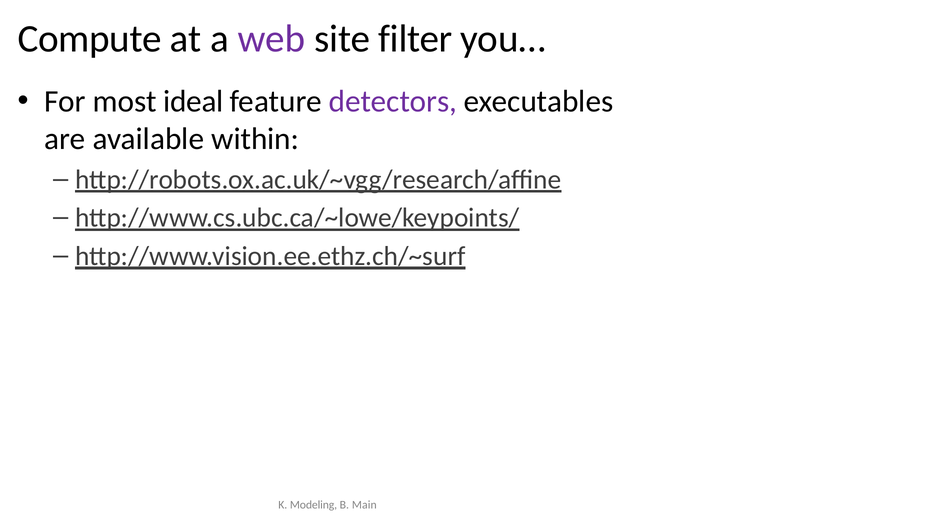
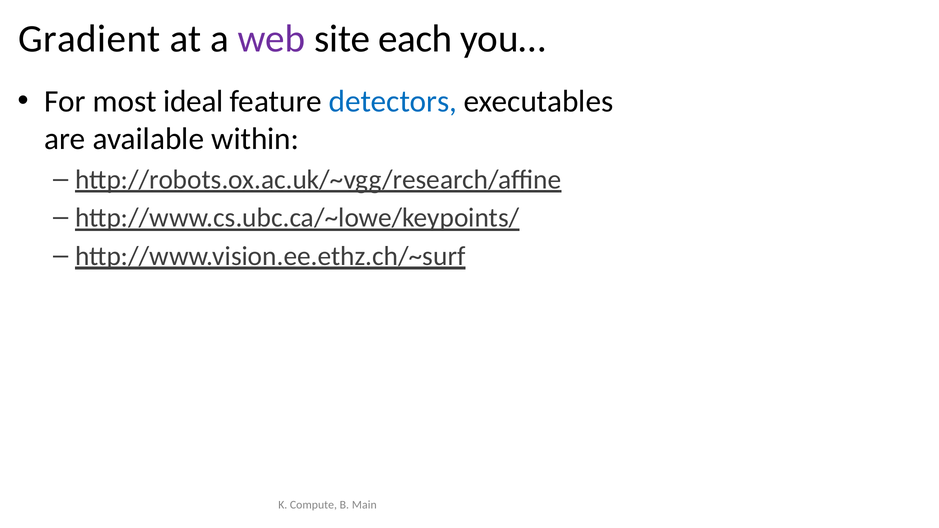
Compute: Compute -> Gradient
filter: filter -> each
detectors colour: purple -> blue
Modeling: Modeling -> Compute
